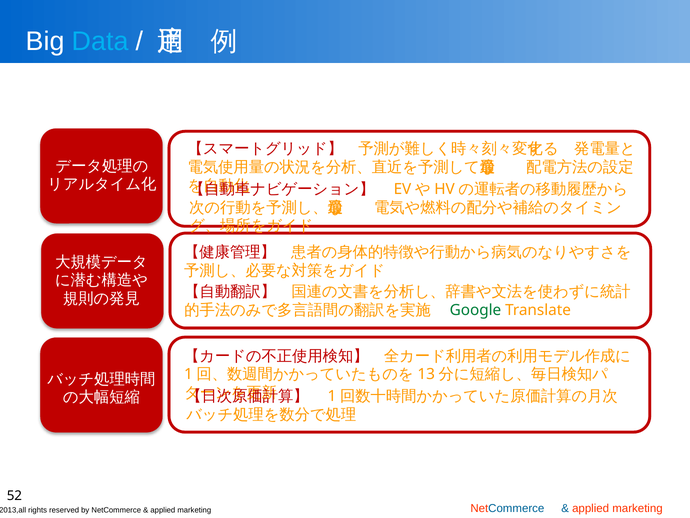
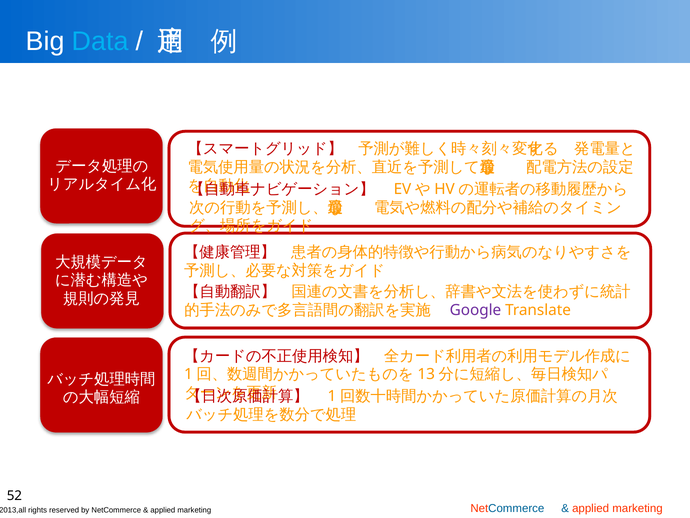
Google colour: green -> purple
